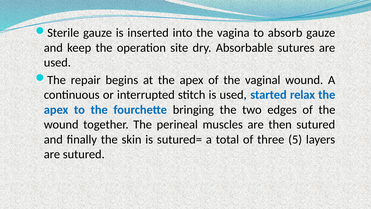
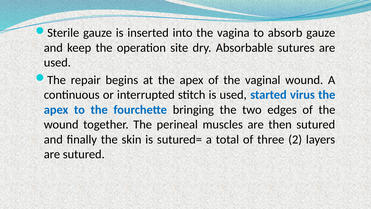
relax: relax -> virus
5: 5 -> 2
